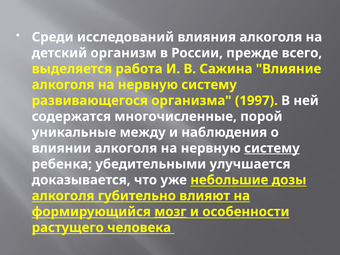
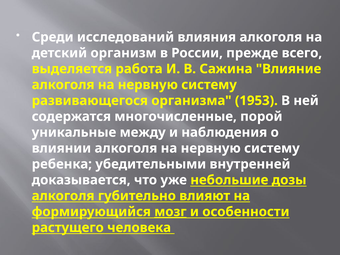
1997: 1997 -> 1953
систему at (272, 148) underline: present -> none
улучшается: улучшается -> внутренней
